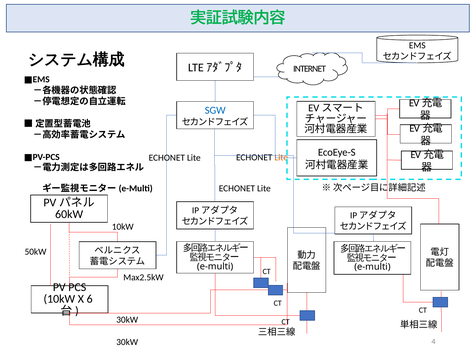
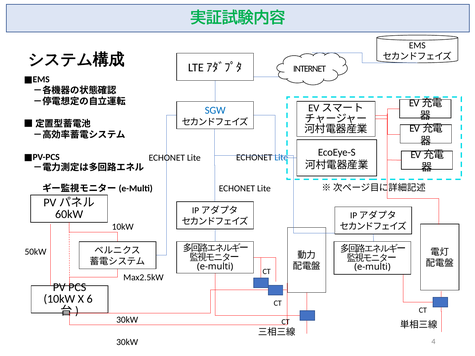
Lite at (281, 157) colour: orange -> blue
